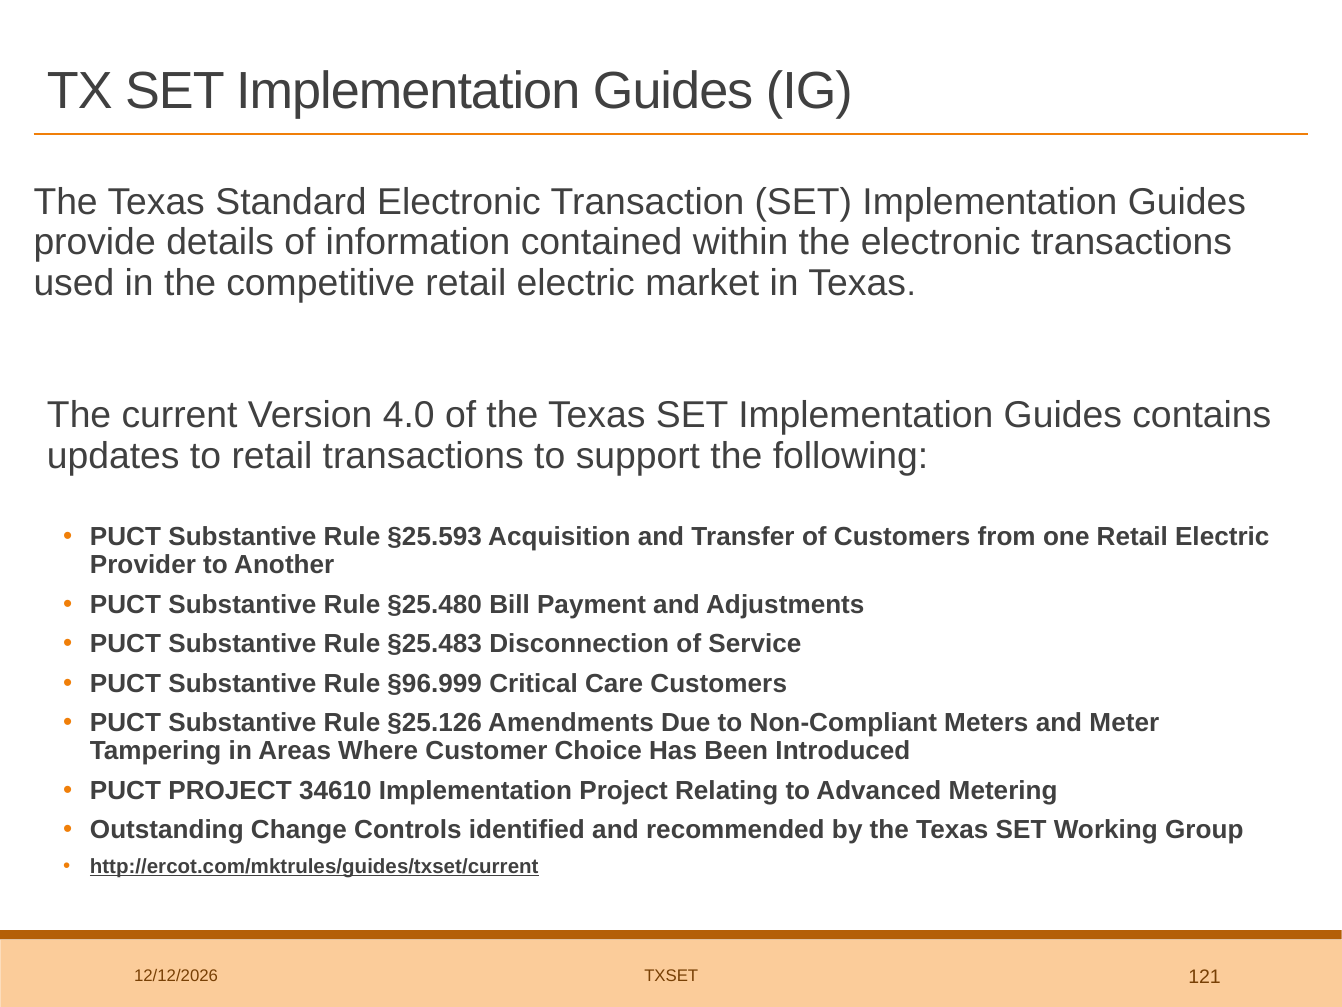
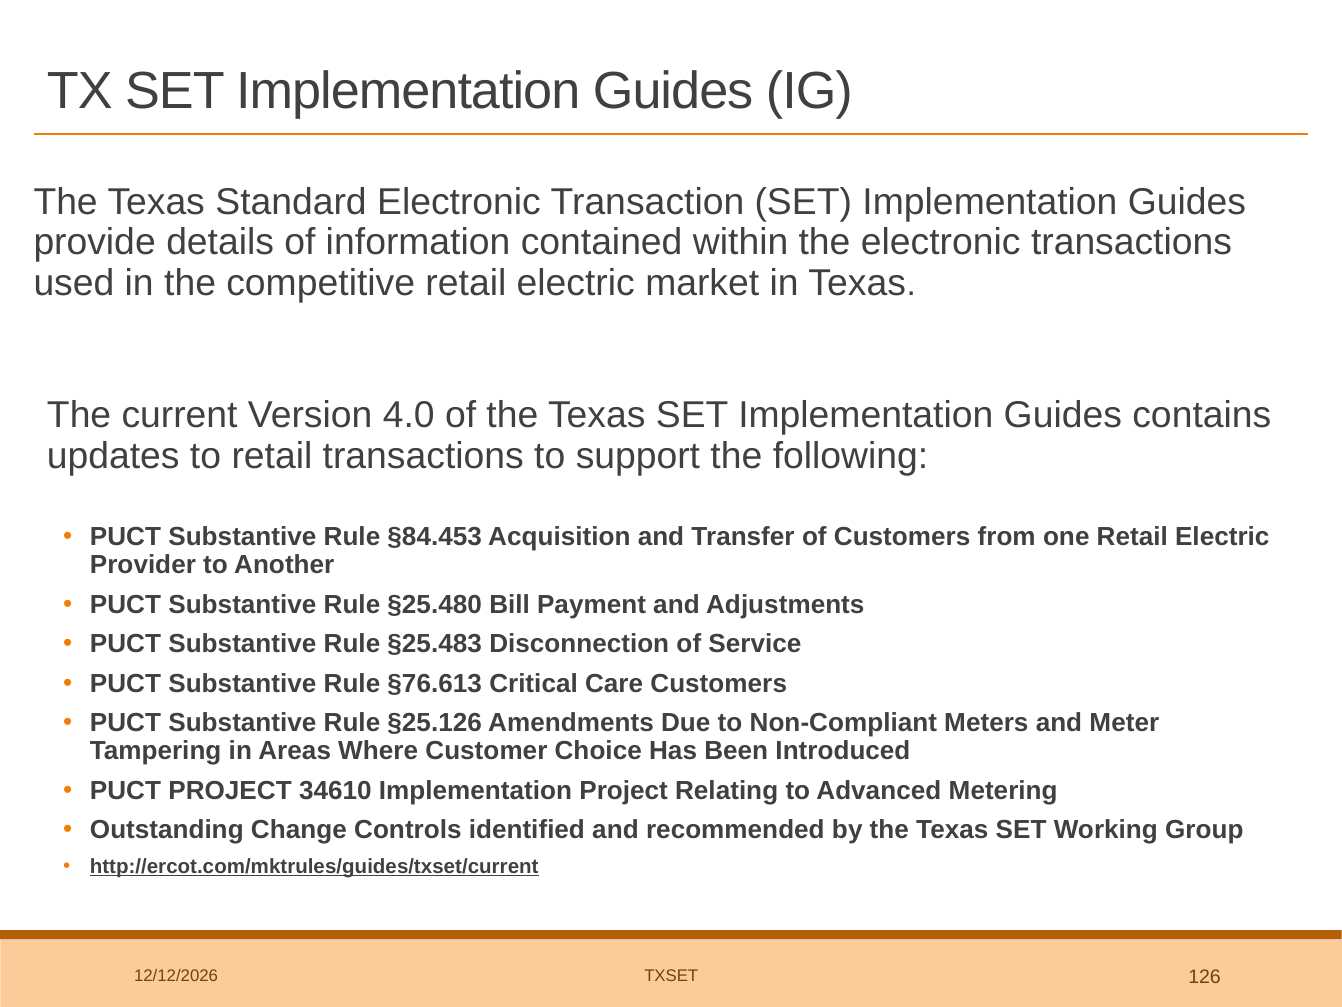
§25.593: §25.593 -> §84.453
§96.999: §96.999 -> §76.613
121: 121 -> 126
